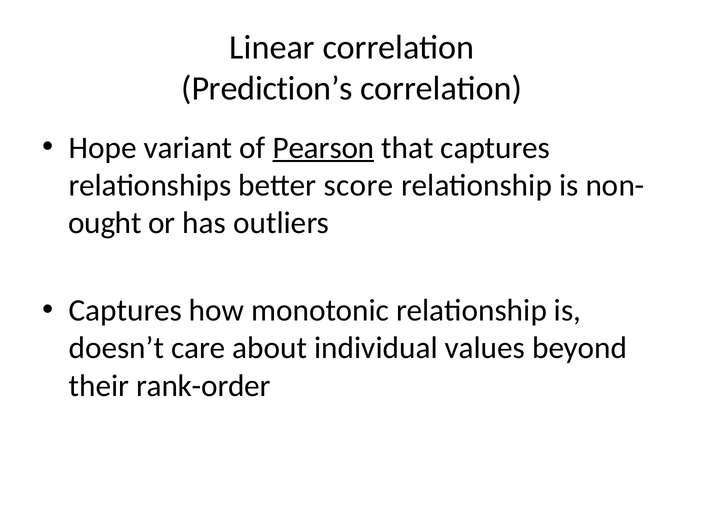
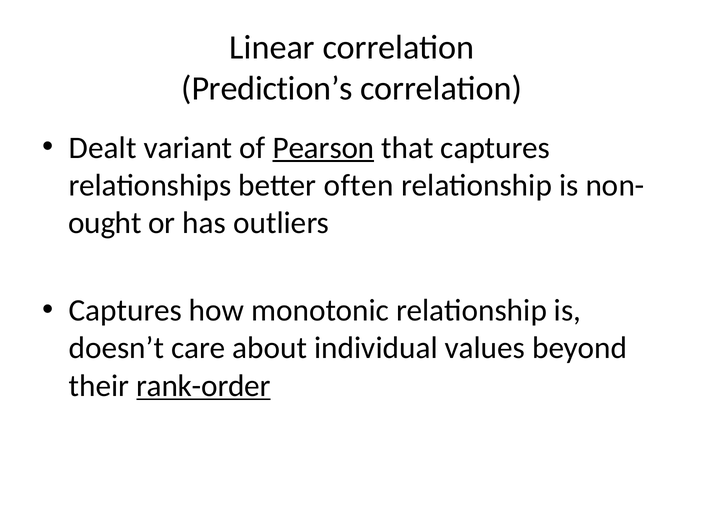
Hope: Hope -> Dealt
score: score -> often
rank-order underline: none -> present
